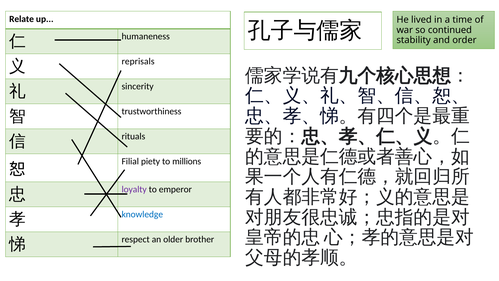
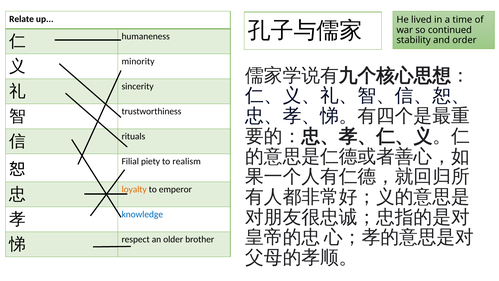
reprisals: reprisals -> minority
millions: millions -> realism
loyalty colour: purple -> orange
